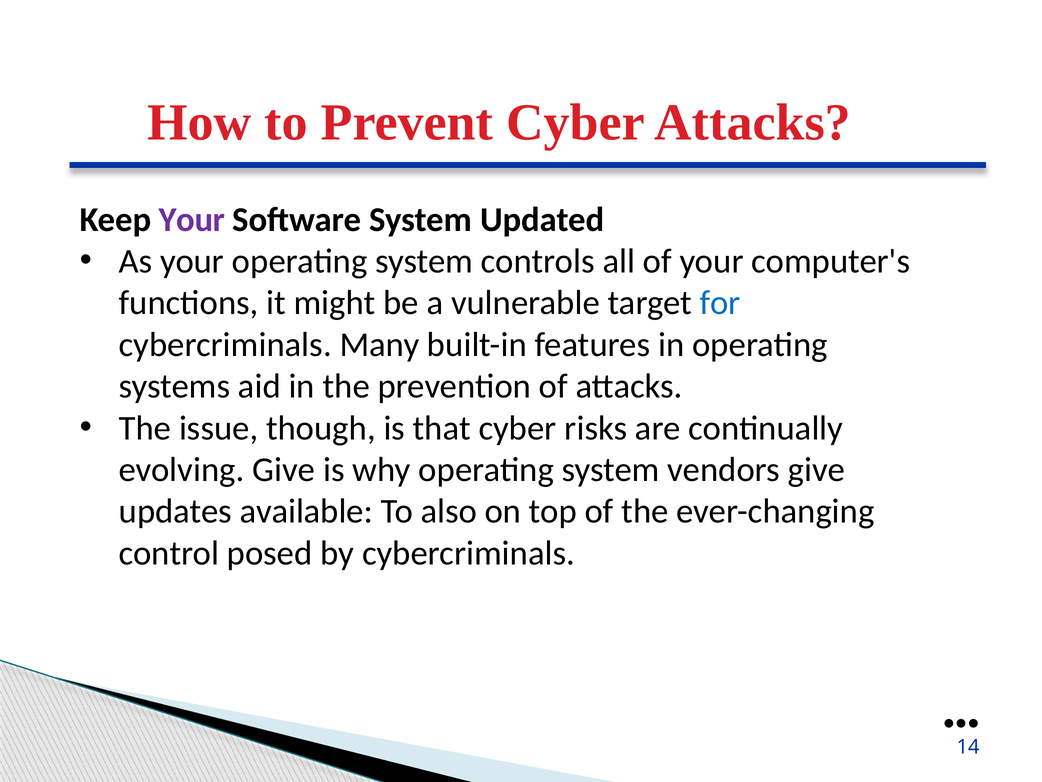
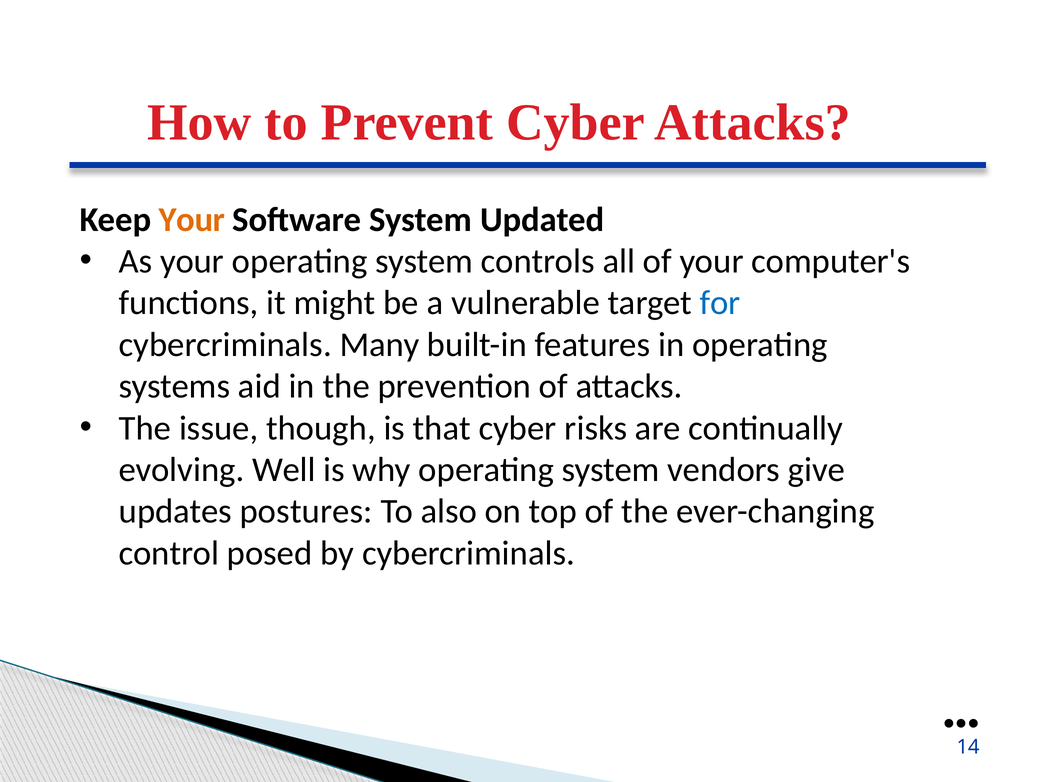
Your at (192, 219) colour: purple -> orange
evolving Give: Give -> Well
available: available -> postures
